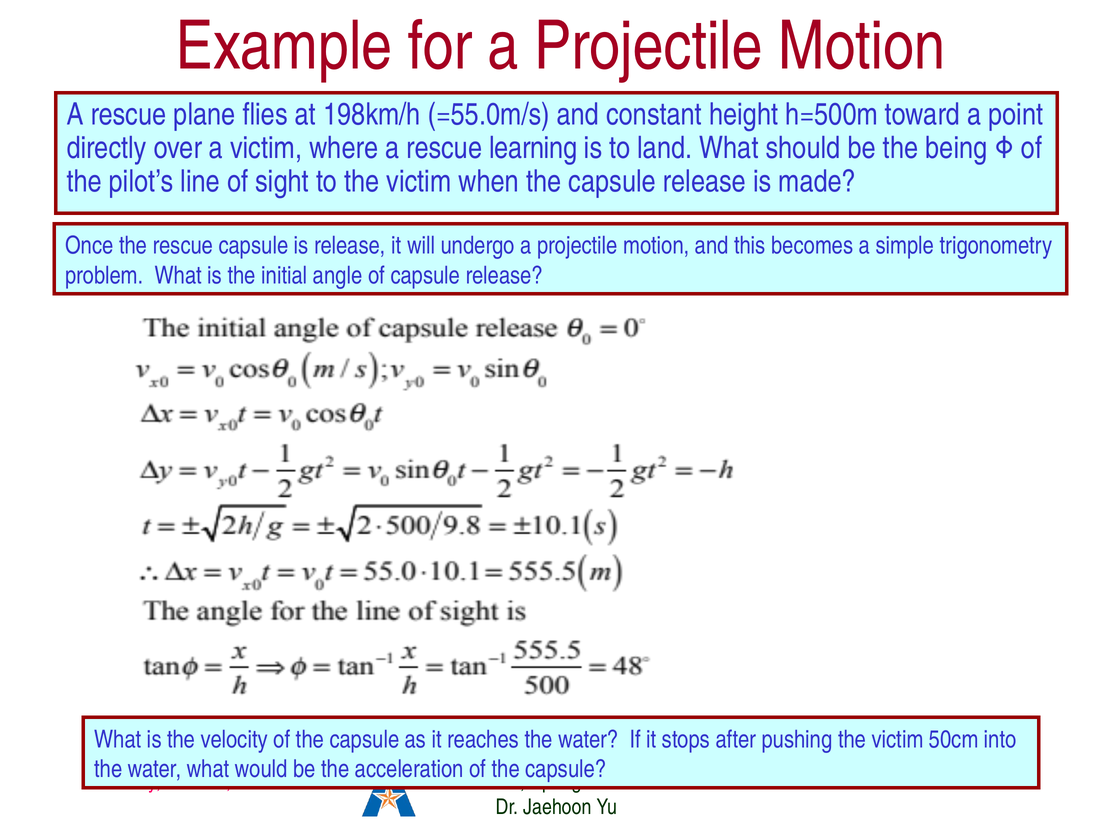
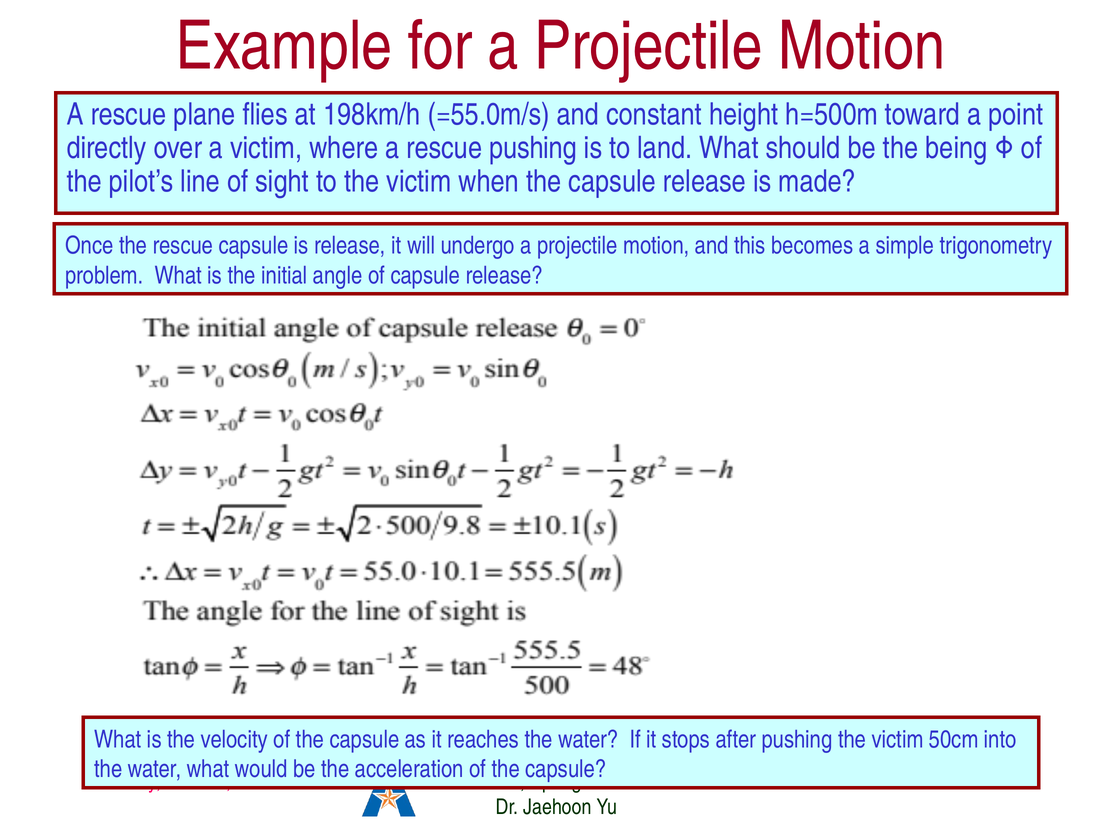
rescue learning: learning -> pushing
